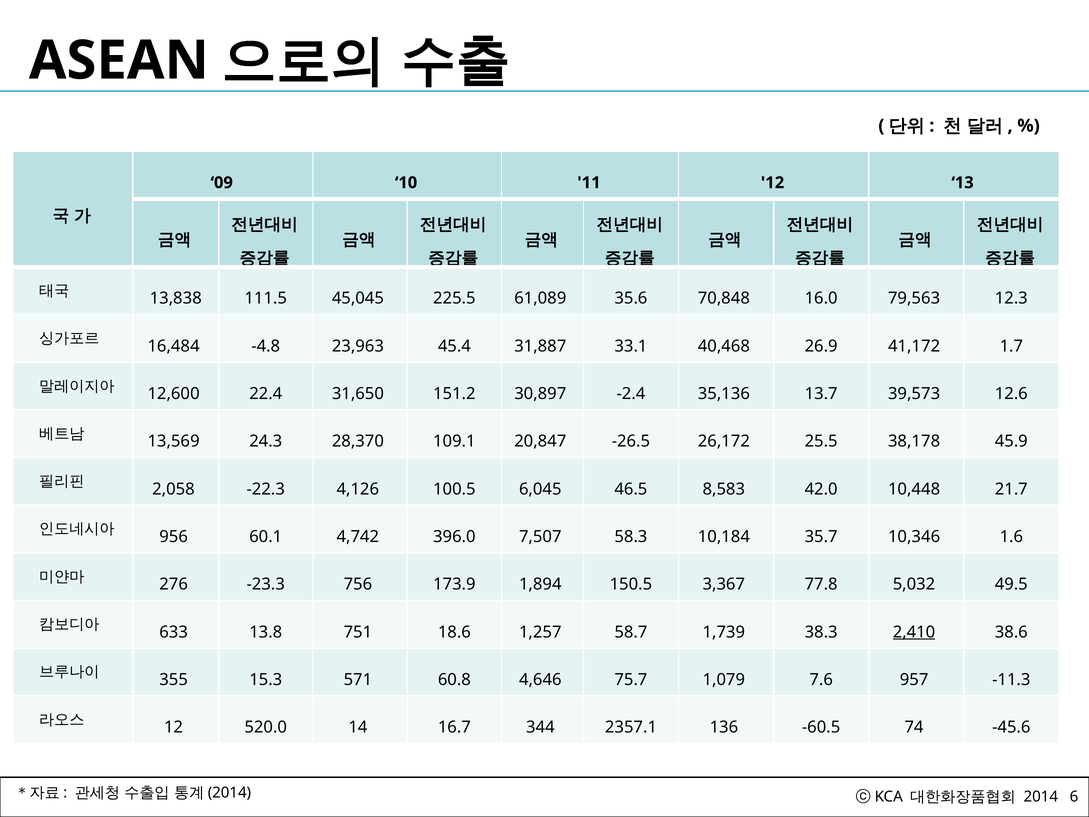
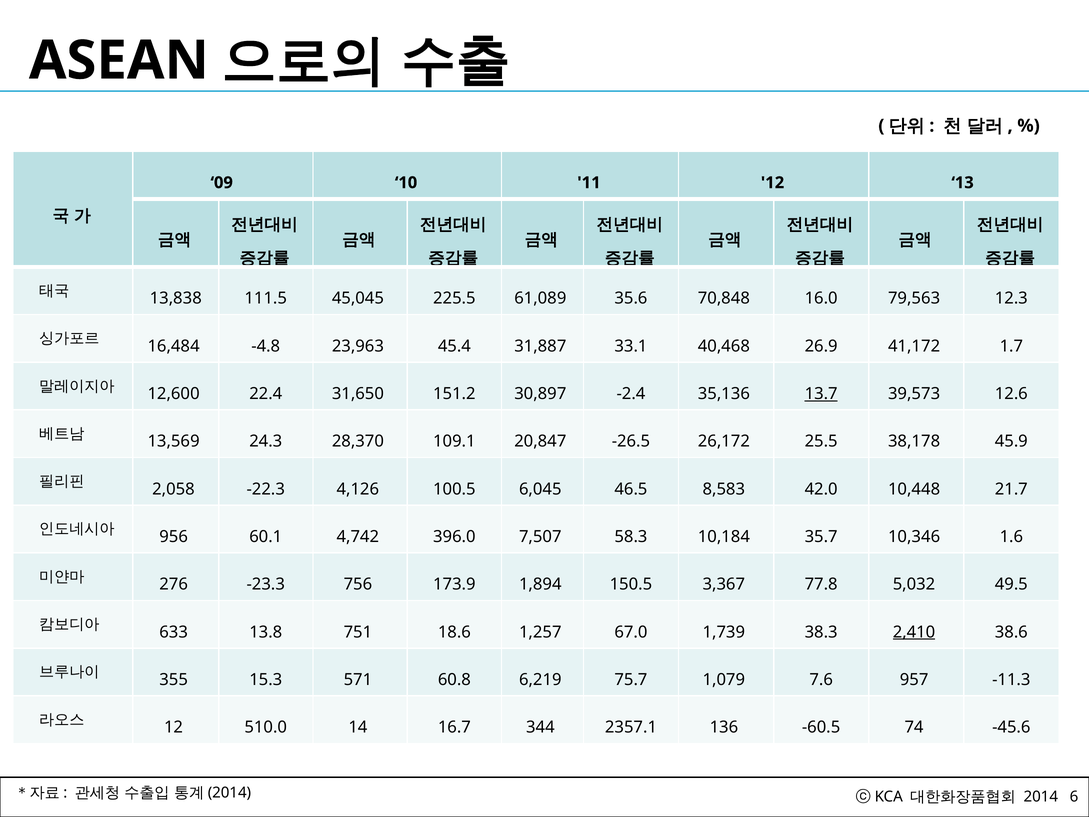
13.7 underline: none -> present
58.7: 58.7 -> 67.0
4,646: 4,646 -> 6,219
520.0: 520.0 -> 510.0
